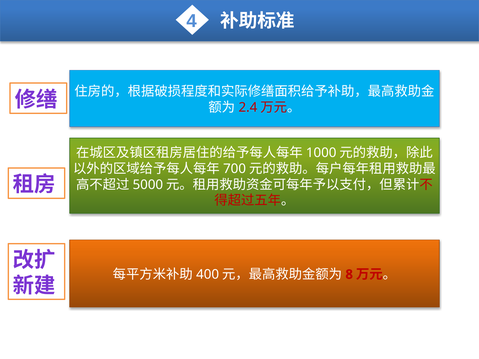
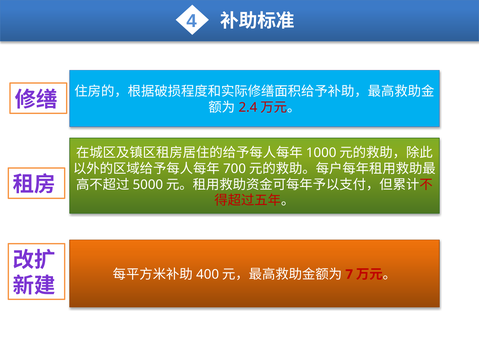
8: 8 -> 7
